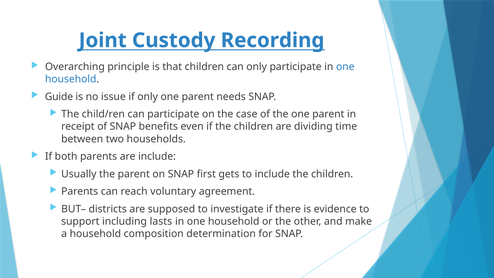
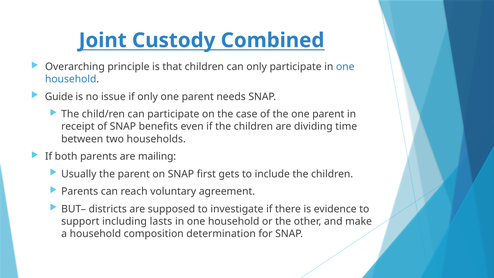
Recording: Recording -> Combined
are include: include -> mailing
